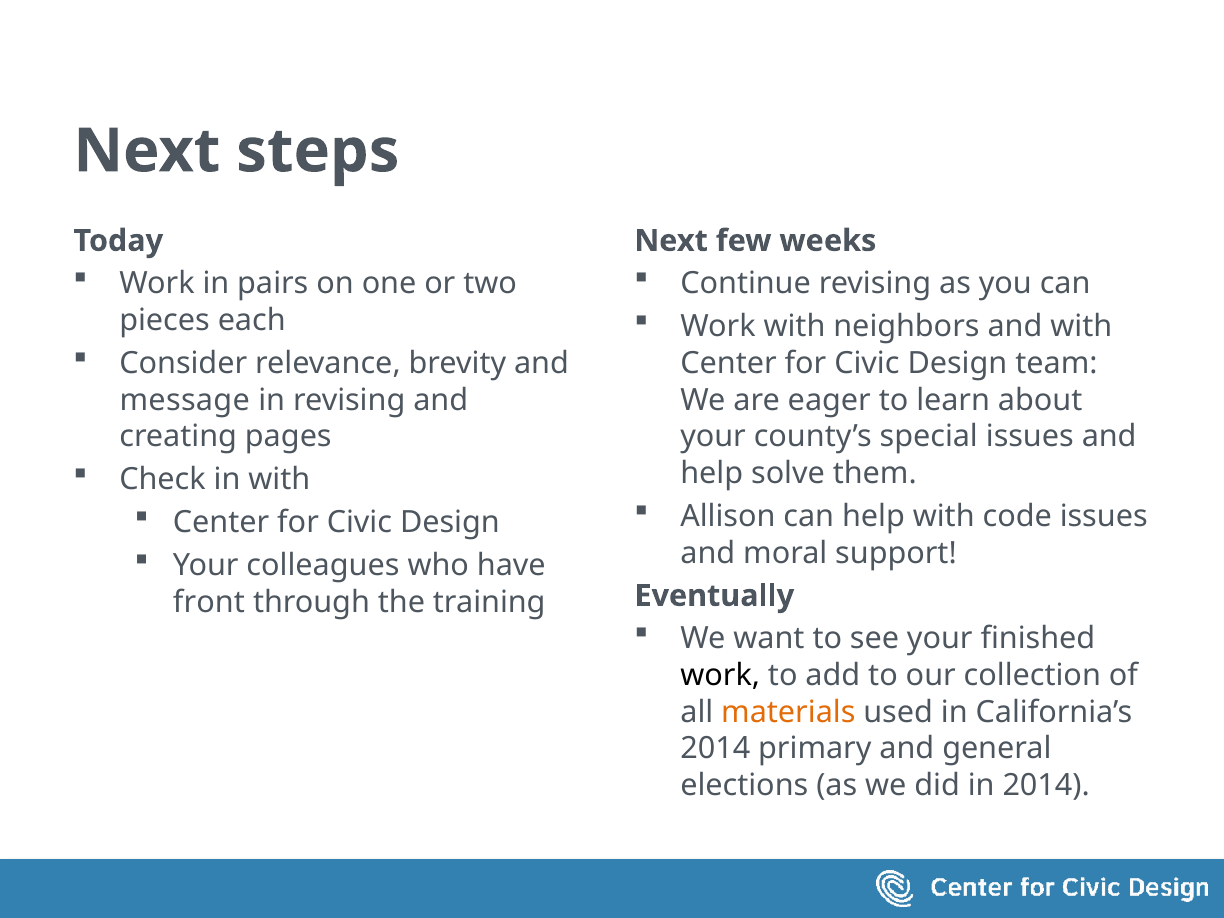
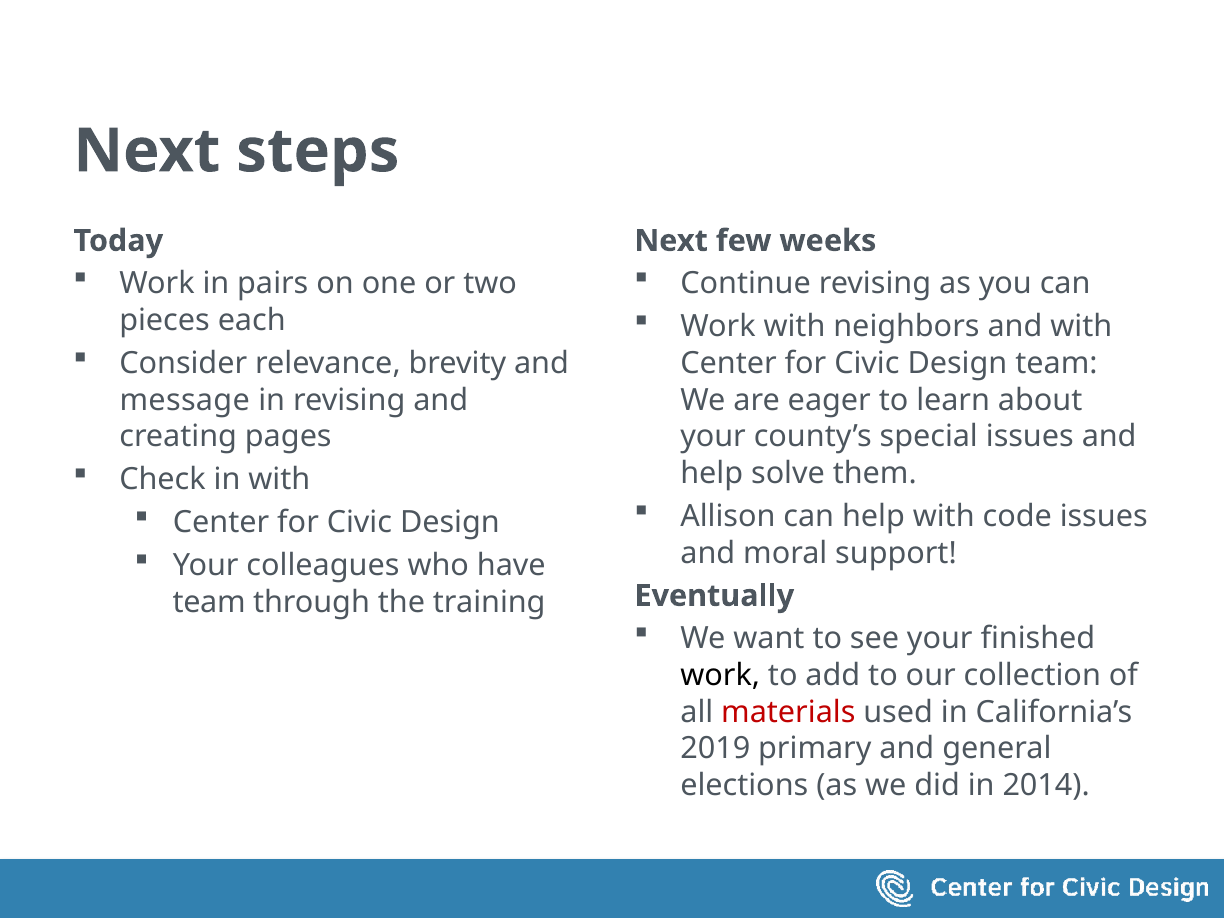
front at (209, 602): front -> team
materials colour: orange -> red
2014 at (715, 749): 2014 -> 2019
